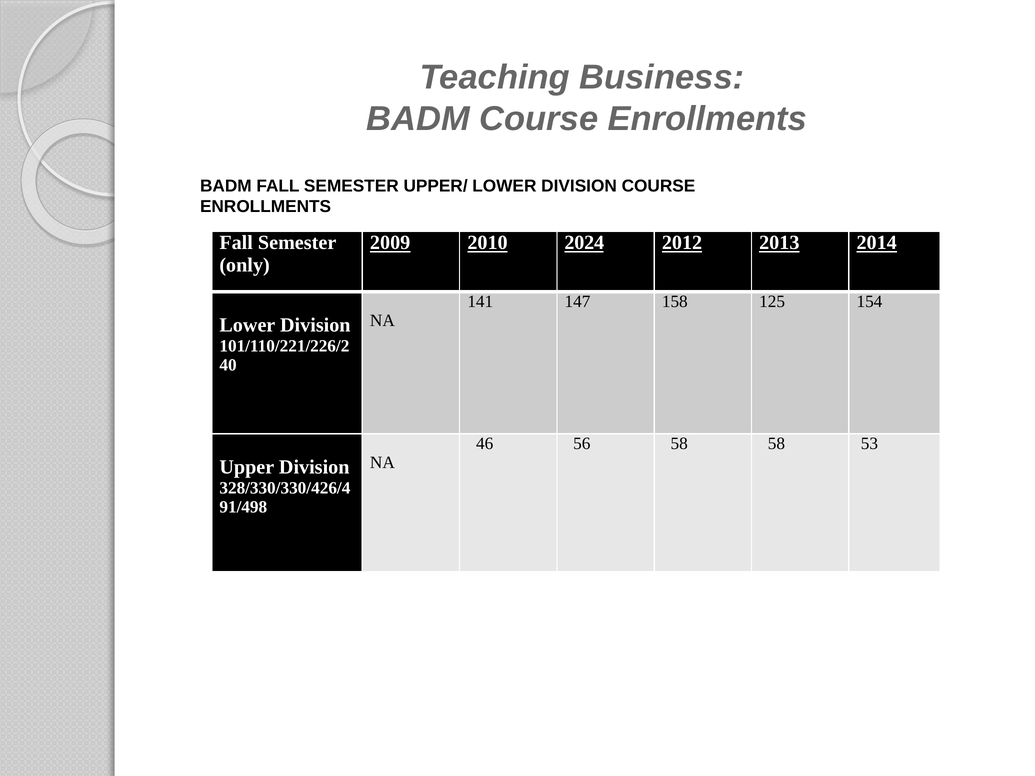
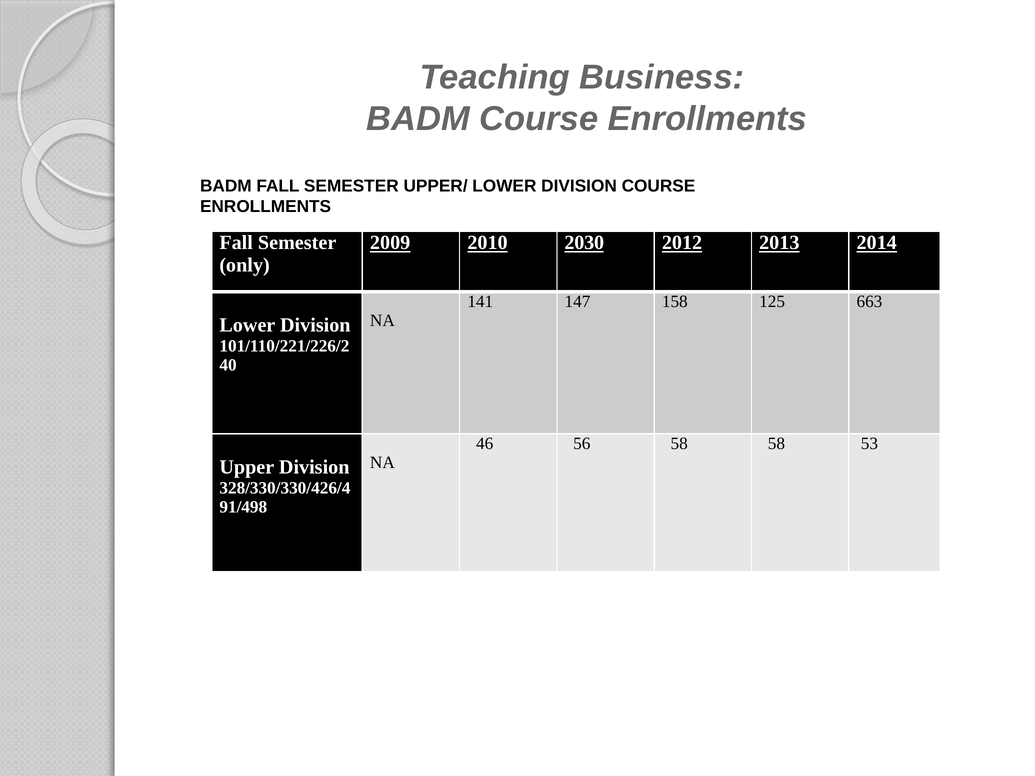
2024: 2024 -> 2030
154: 154 -> 663
